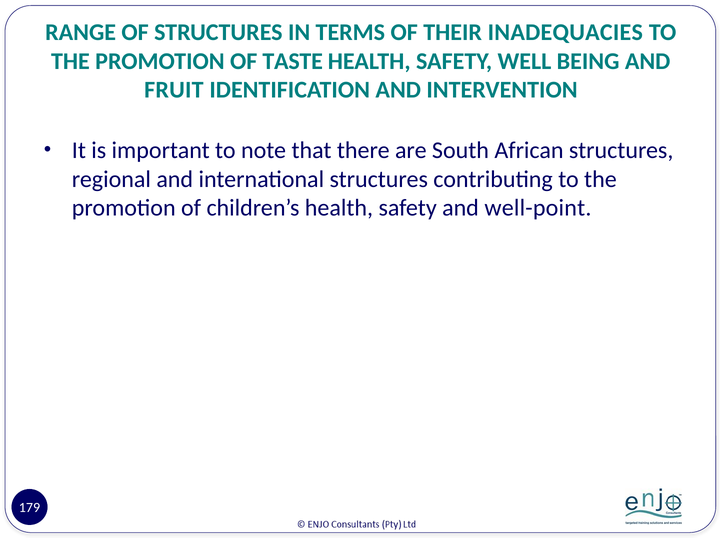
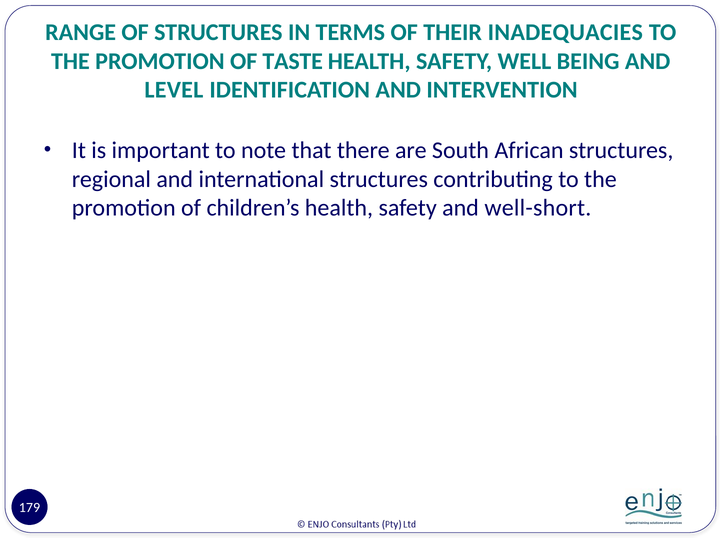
FRUIT: FRUIT -> LEVEL
well-point: well-point -> well-short
